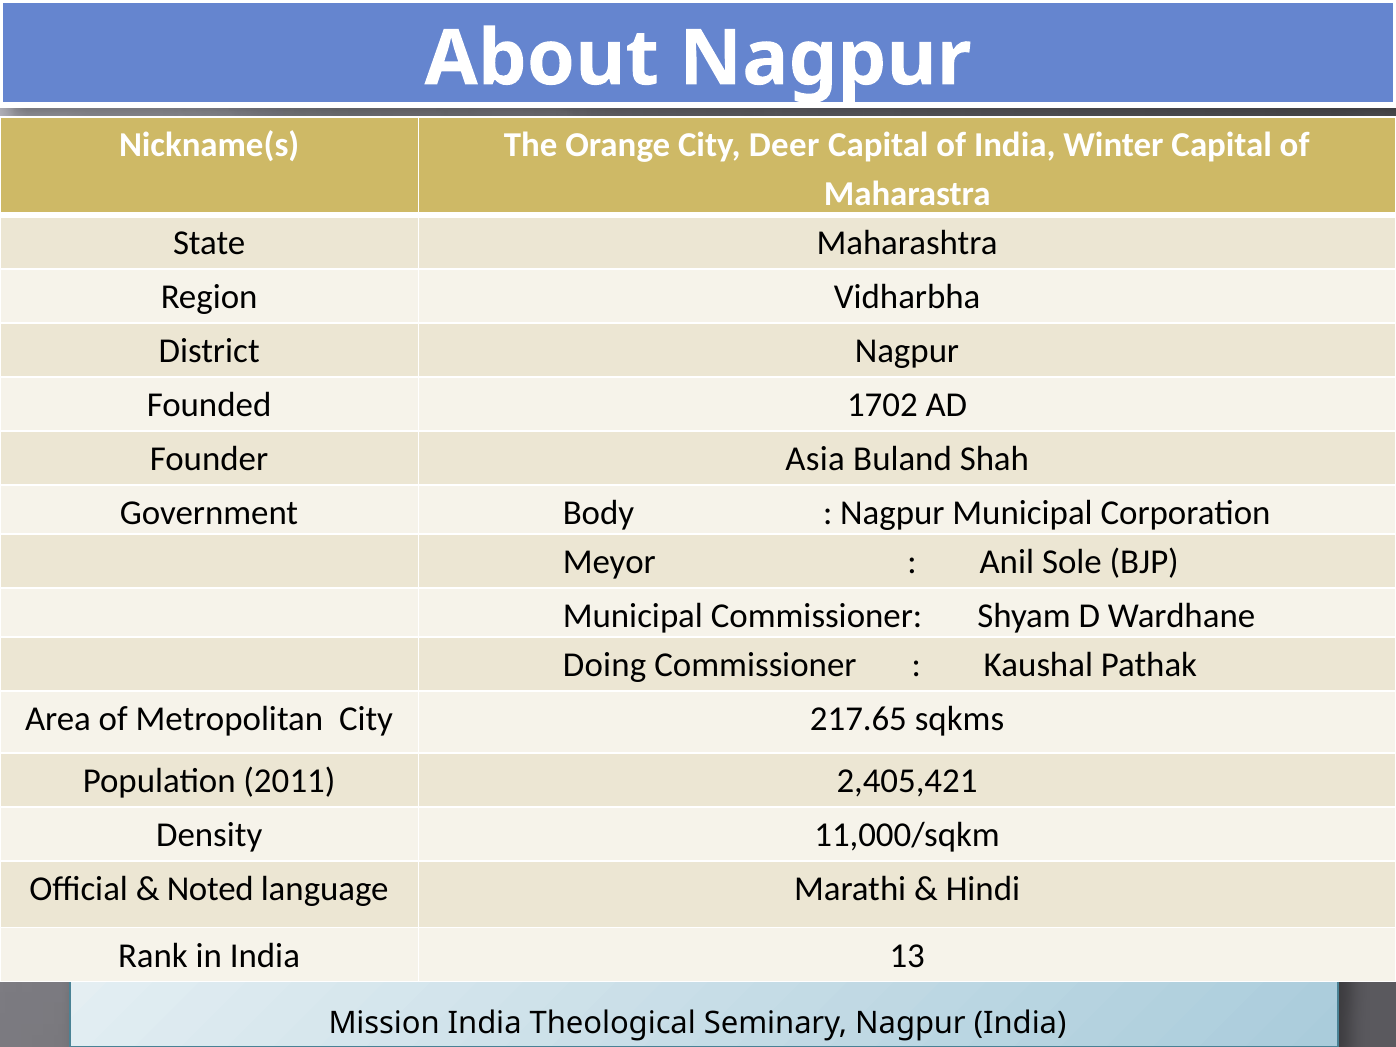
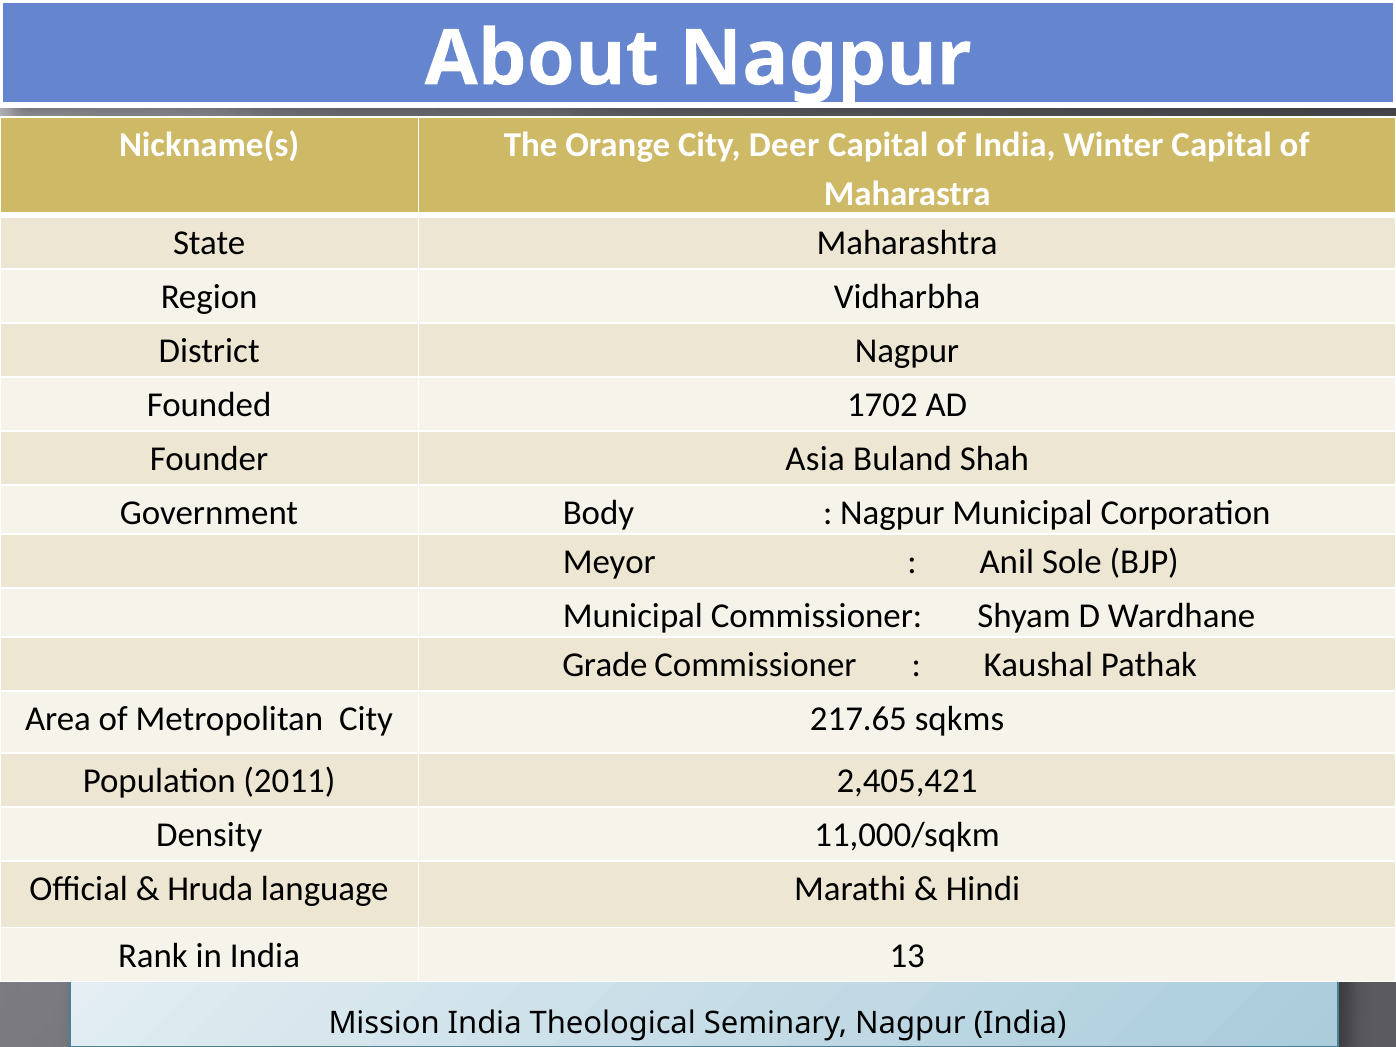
Doing: Doing -> Grade
Noted: Noted -> Hruda
